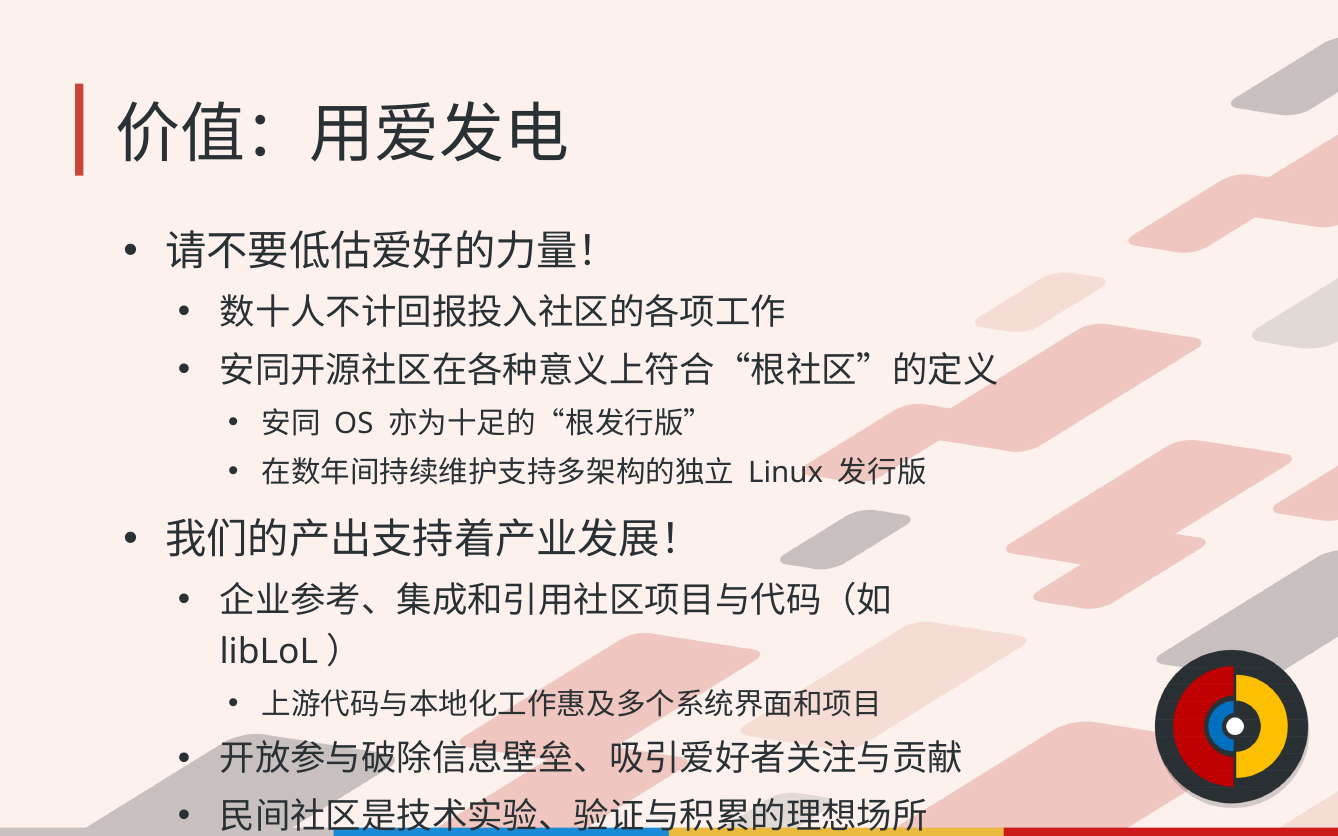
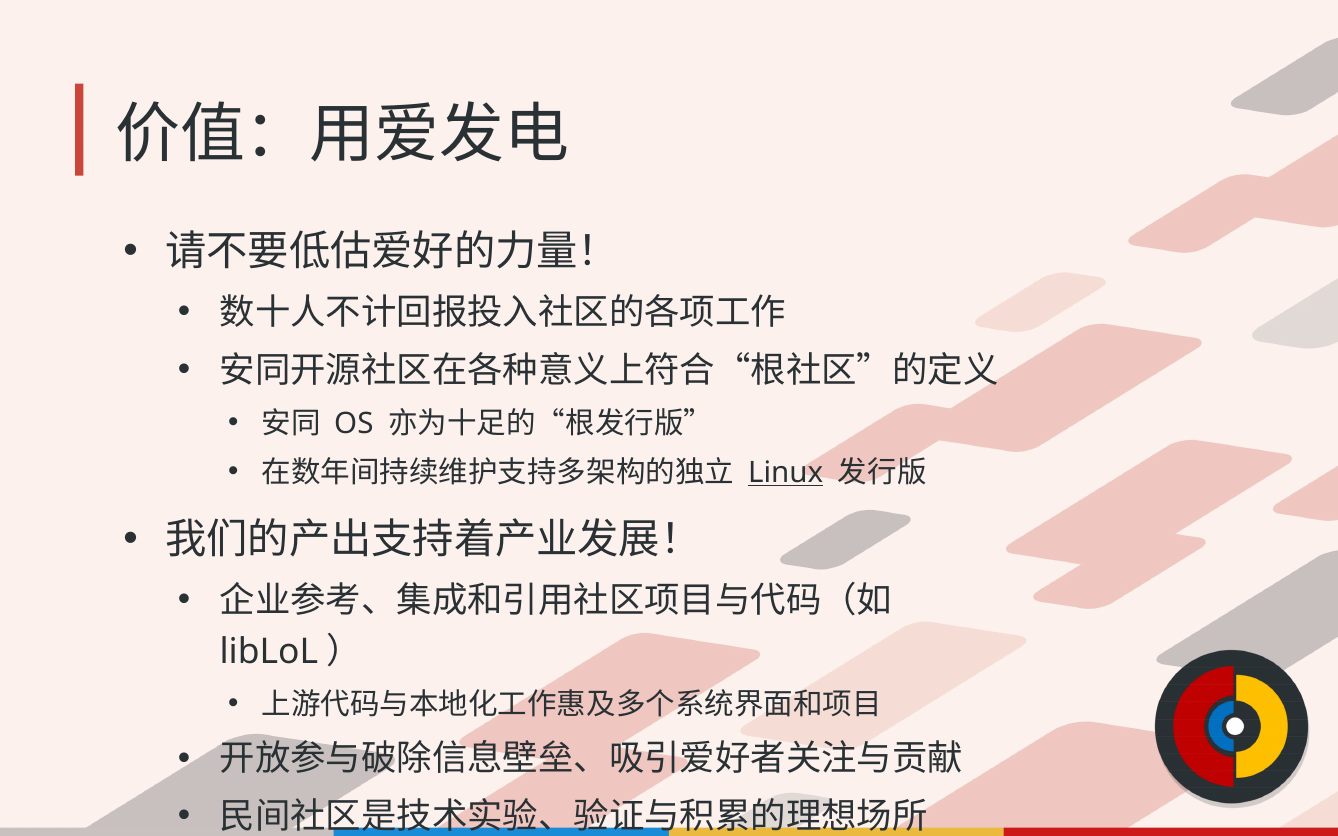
Linux underline: none -> present
